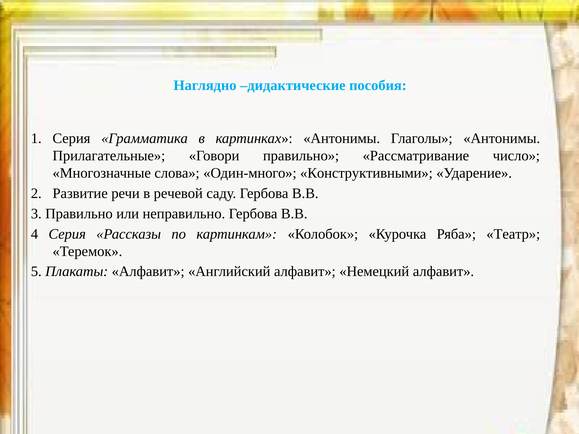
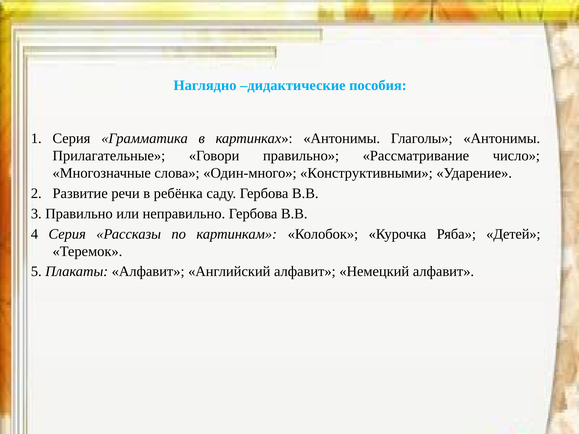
речевой: речевой -> ребёнка
Театр: Театр -> Детей
